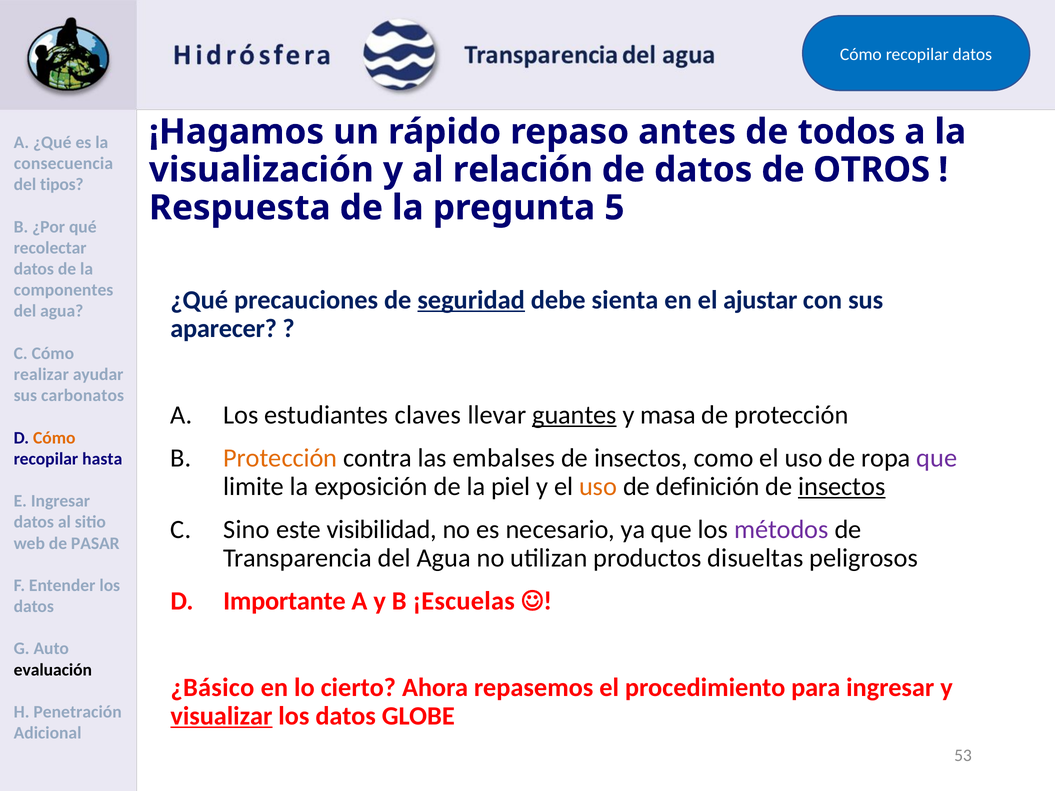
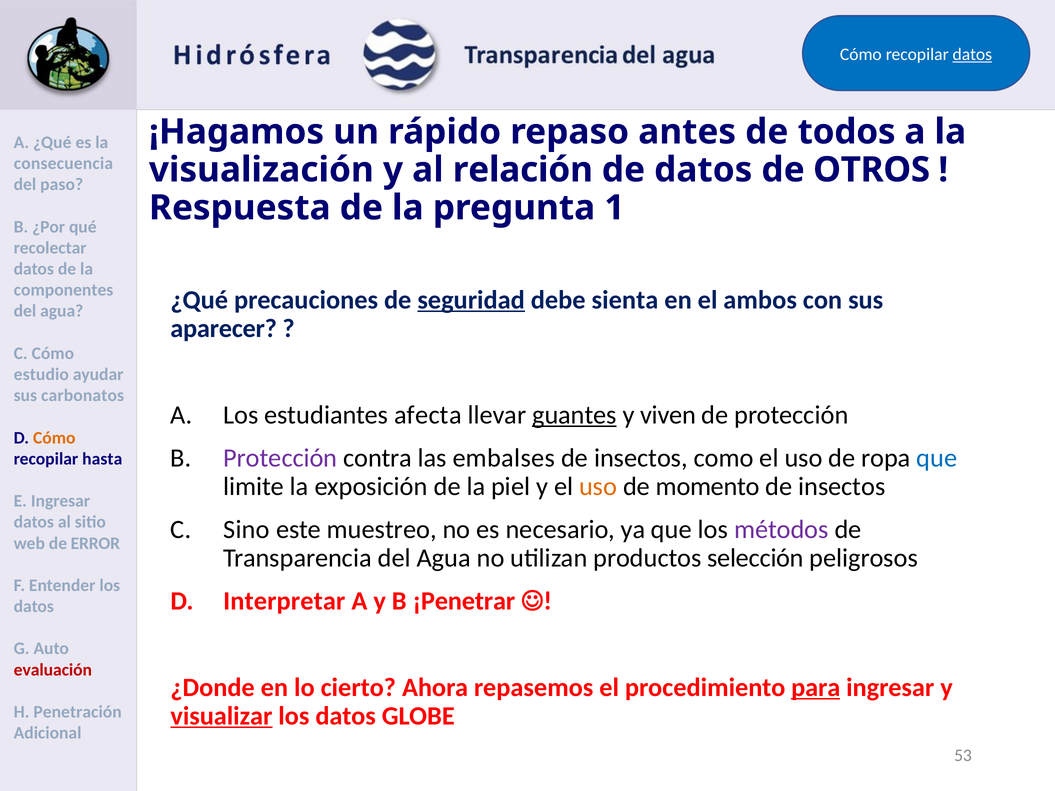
datos at (972, 54) underline: none -> present
tipos: tipos -> paso
5: 5 -> 1
ajustar: ajustar -> ambos
realizar: realizar -> estudio
claves: claves -> afecta
masa: masa -> viven
Protección at (280, 458) colour: orange -> purple
que at (937, 458) colour: purple -> blue
definición: definición -> momento
insectos at (842, 487) underline: present -> none
visibilidad: visibilidad -> muestreo
PASAR: PASAR -> ERROR
disueltas: disueltas -> selección
Importante: Importante -> Interpretar
¡Escuelas: ¡Escuelas -> ¡Penetrar
evaluación colour: black -> red
¿Básico: ¿Básico -> ¿Donde
para underline: none -> present
